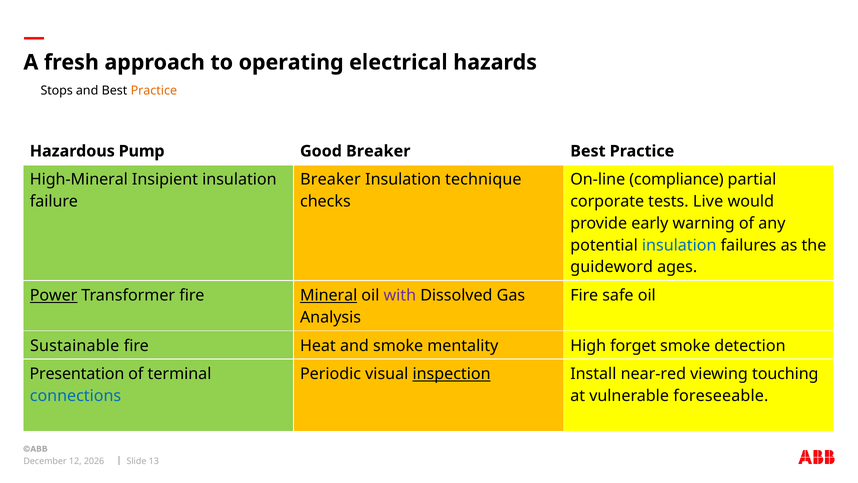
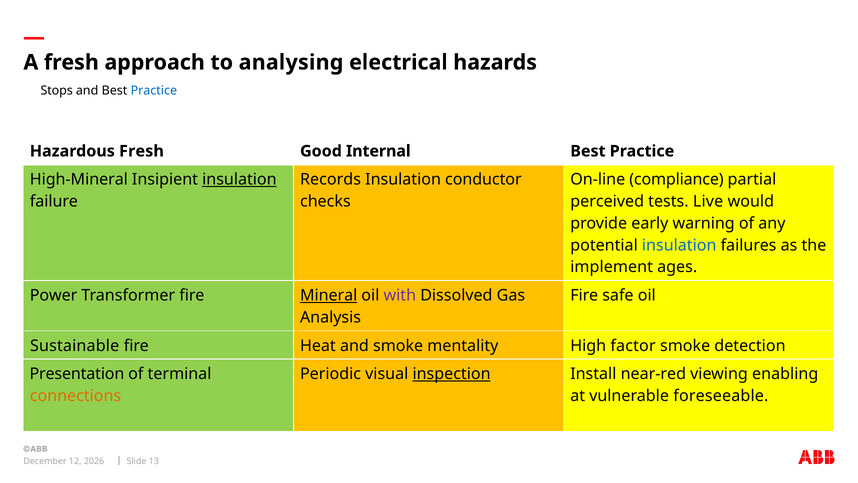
operating: operating -> analysing
Practice at (154, 91) colour: orange -> blue
Hazardous Pump: Pump -> Fresh
Good Breaker: Breaker -> Internal
insulation at (239, 179) underline: none -> present
Breaker at (330, 179): Breaker -> Records
technique: technique -> conductor
corporate: corporate -> perceived
guideword: guideword -> implement
Power underline: present -> none
forget: forget -> factor
touching: touching -> enabling
connections colour: blue -> orange
